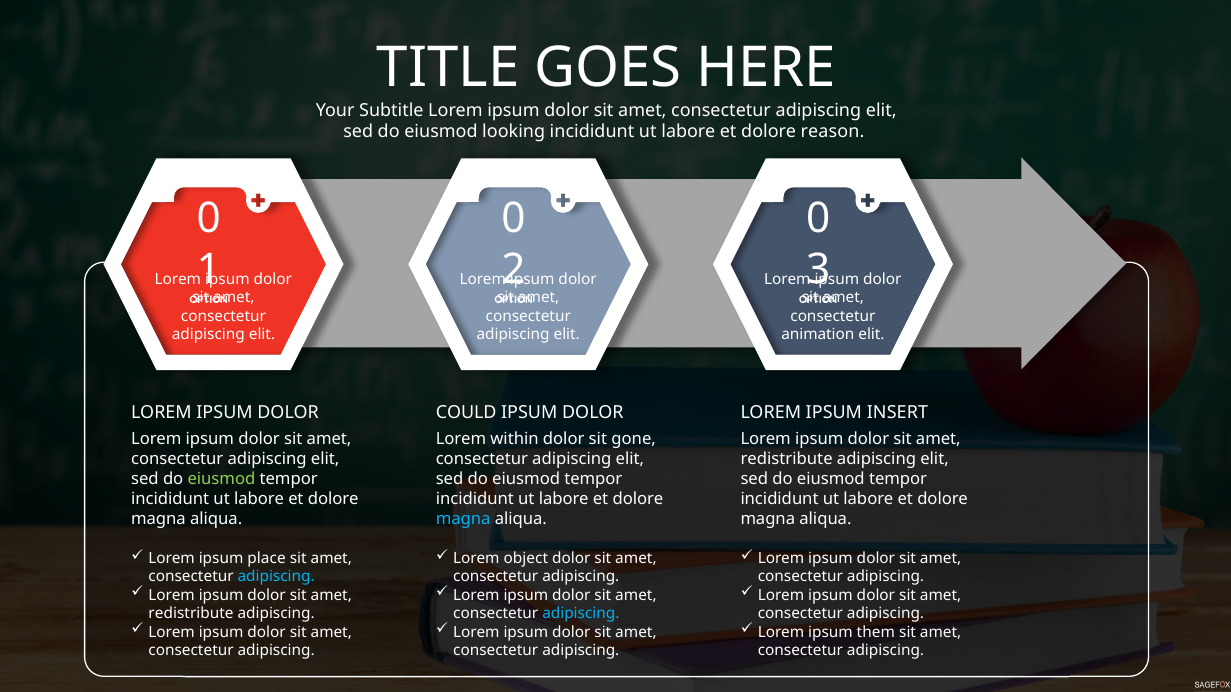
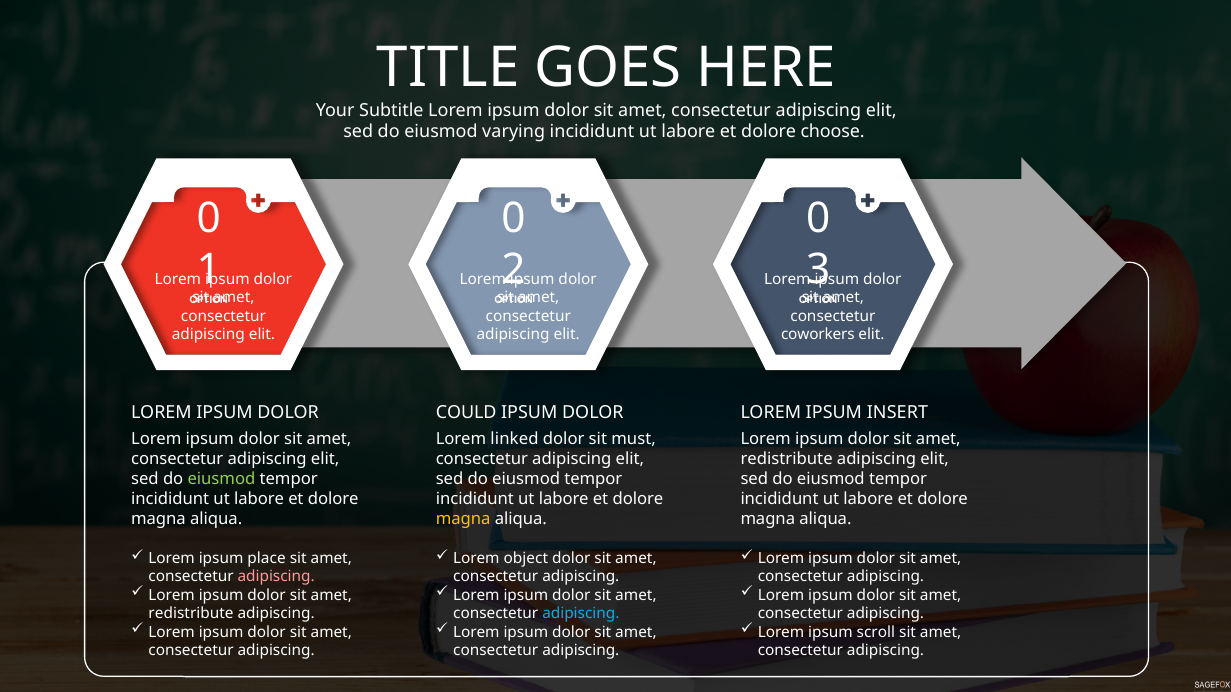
looking: looking -> varying
reason: reason -> choose
animation: animation -> coworkers
within: within -> linked
gone: gone -> must
magna at (463, 520) colour: light blue -> yellow
adipiscing at (276, 577) colour: light blue -> pink
them: them -> scroll
